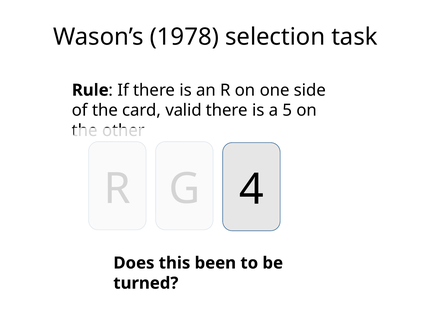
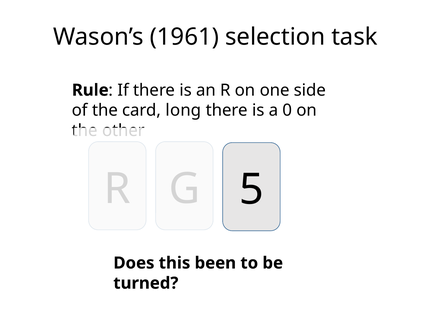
1978: 1978 -> 1961
valid: valid -> long
5: 5 -> 0
4: 4 -> 5
